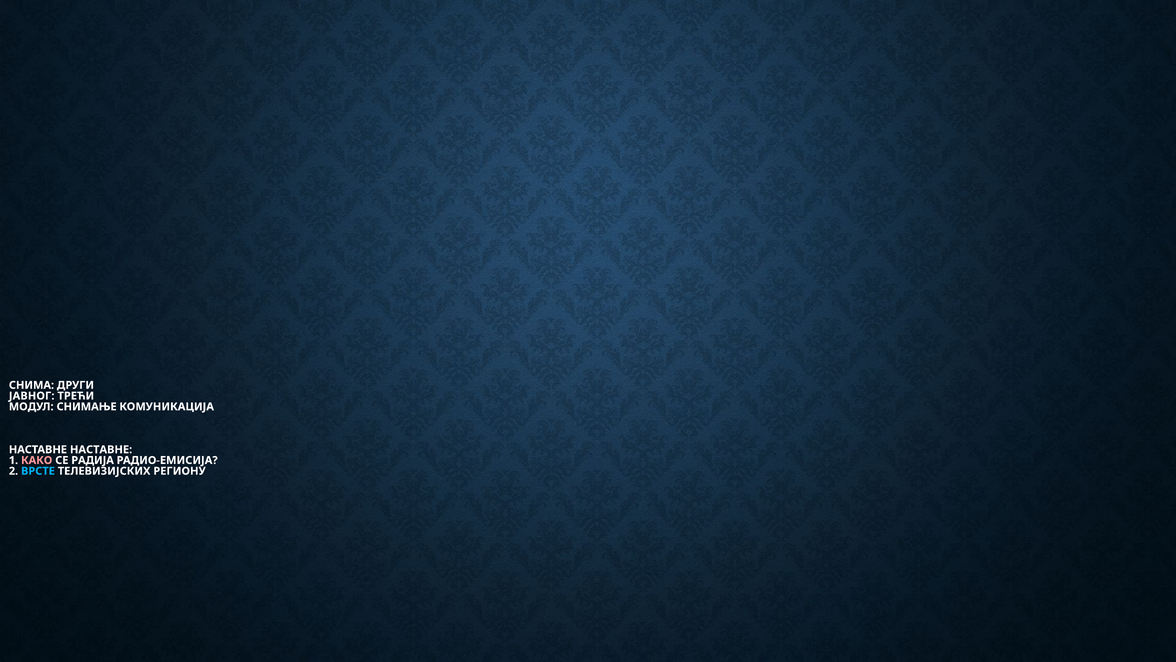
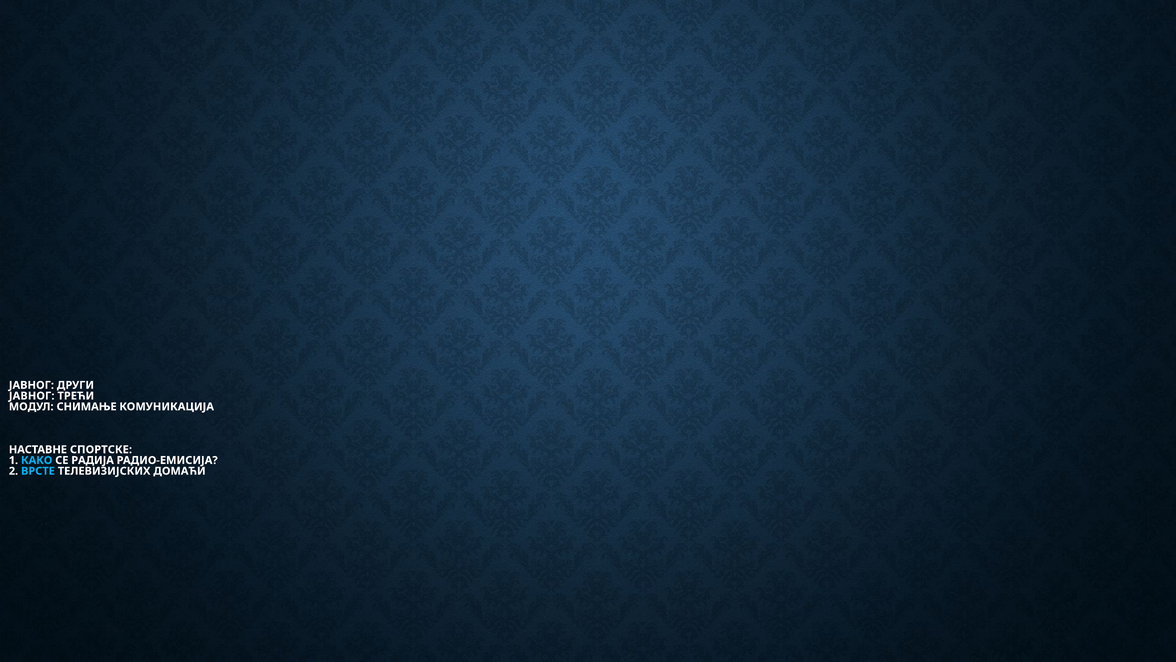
СНИМА at (31, 385): СНИМА -> ЈАВНОГ
НАСТАВНЕ НАСТАВНЕ: НАСТАВНЕ -> СПОРТСКЕ
КАКО colour: pink -> light blue
РЕГИОНУ: РЕГИОНУ -> ДОМАЋИ
